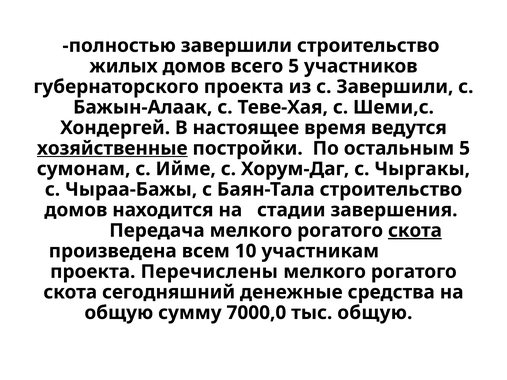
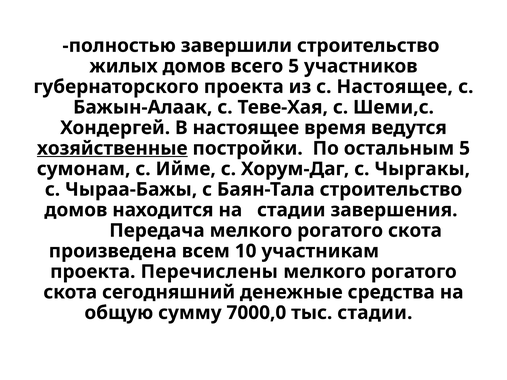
с Завершили: Завершили -> Настоящее
скота at (415, 231) underline: present -> none
тыс общую: общую -> стадии
